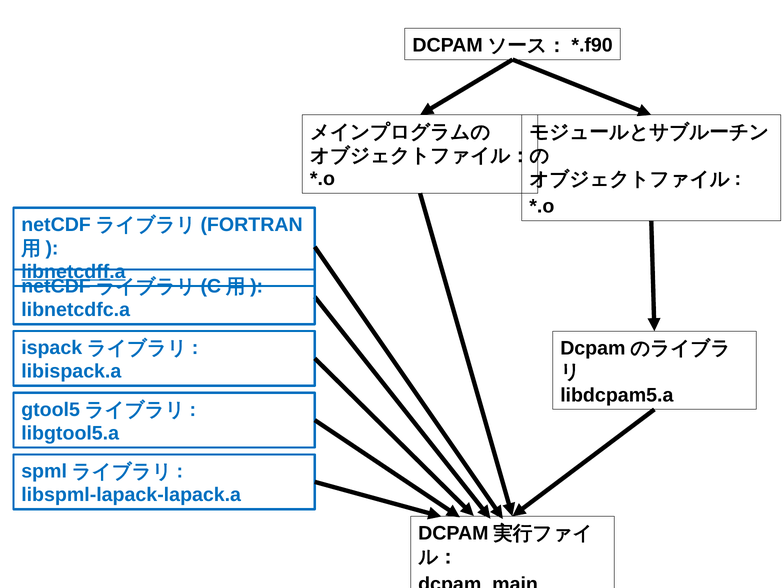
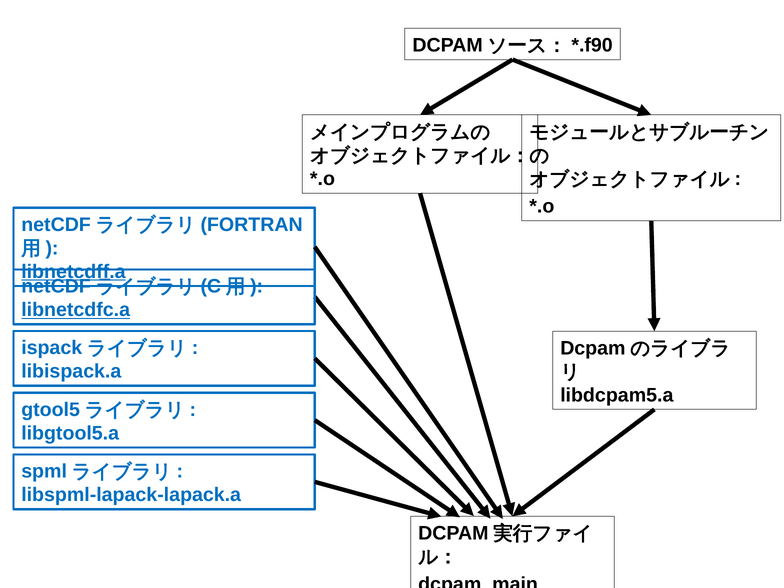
libnetcdfc.a underline: none -> present
